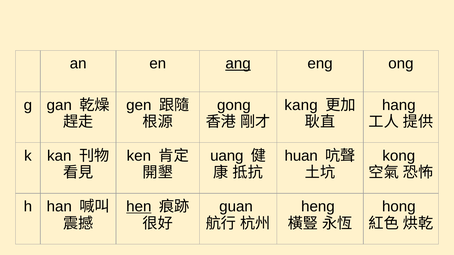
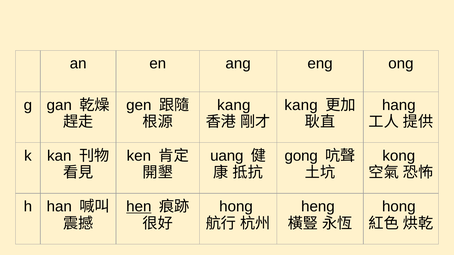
ang underline: present -> none
gong at (234, 105): gong -> kang
huan: huan -> gong
guan at (236, 207): guan -> hong
